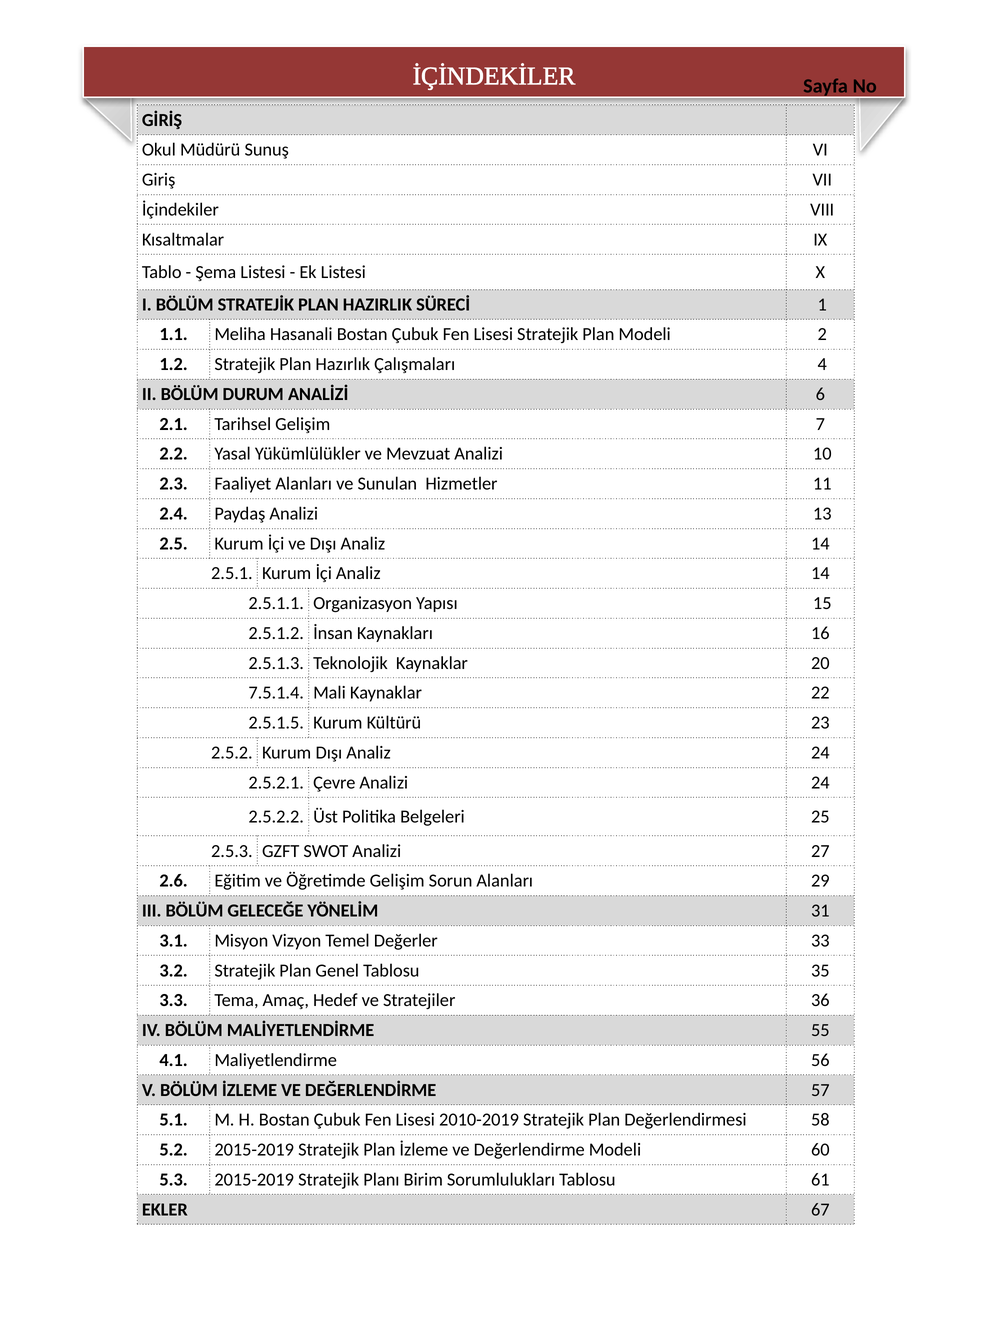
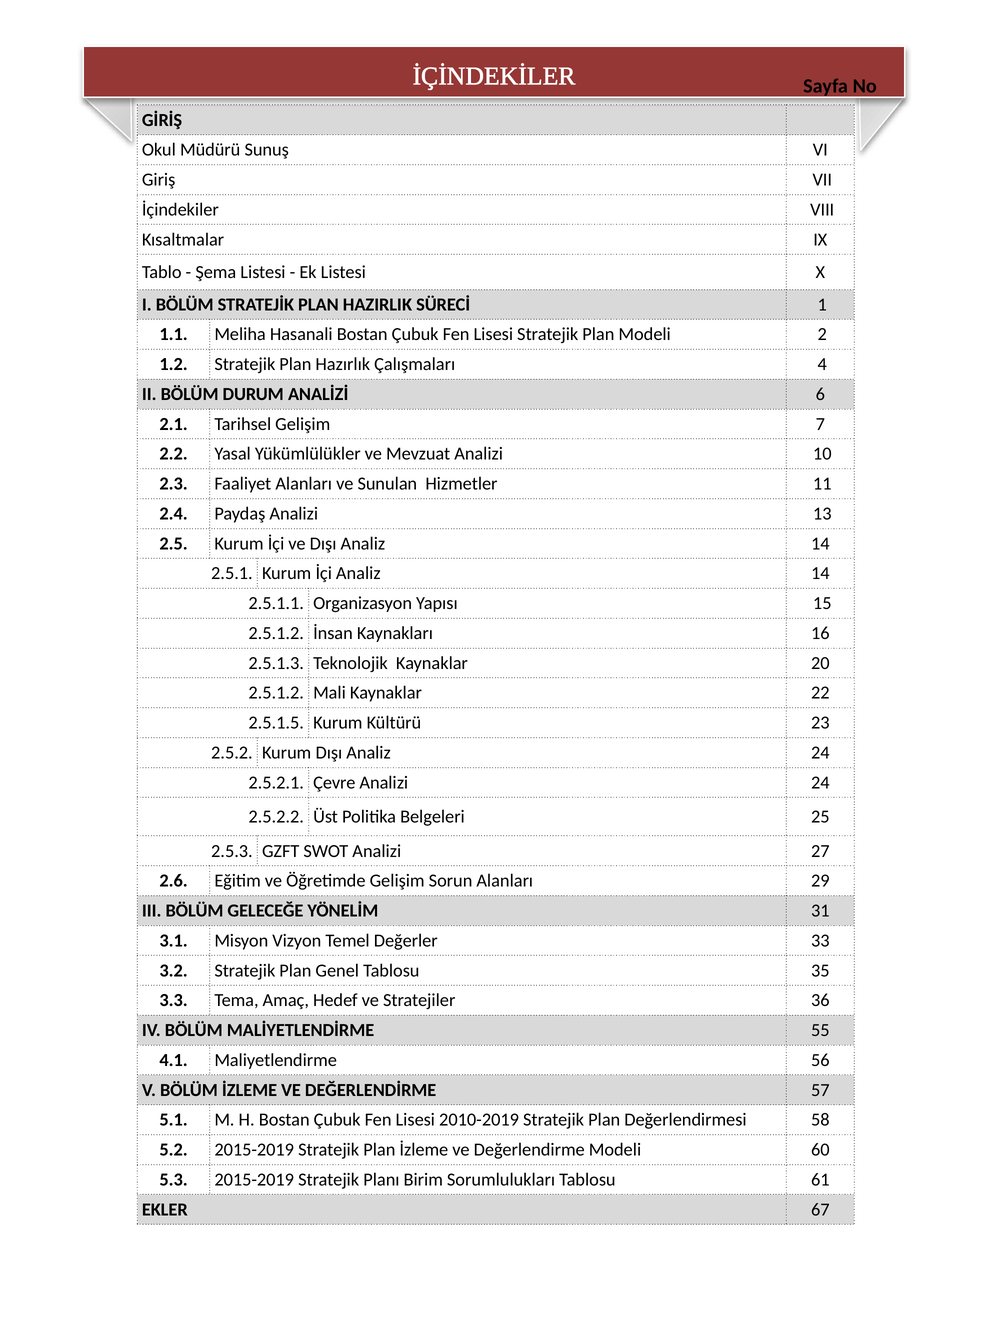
7.5.1.4 at (276, 693): 7.5.1.4 -> 2.5.1.2
